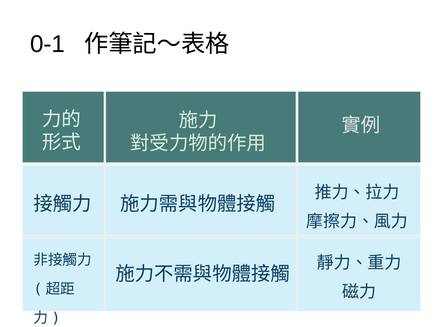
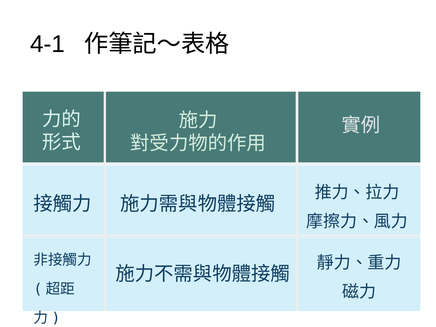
0-1: 0-1 -> 4-1
